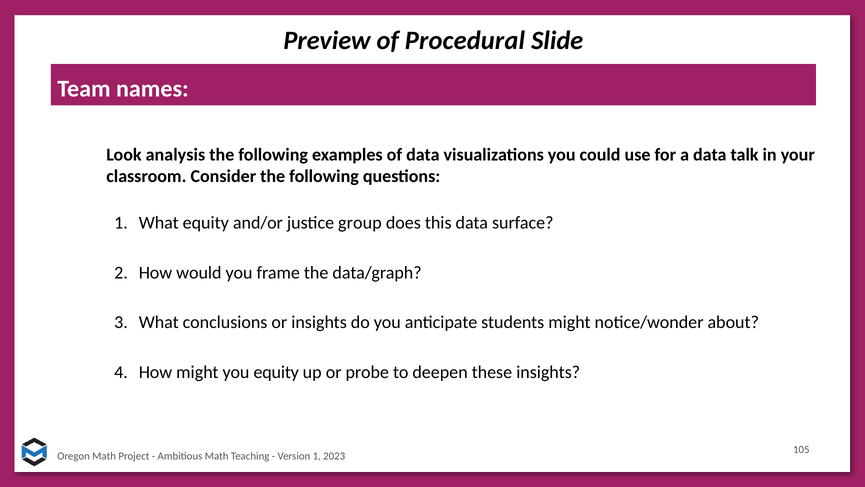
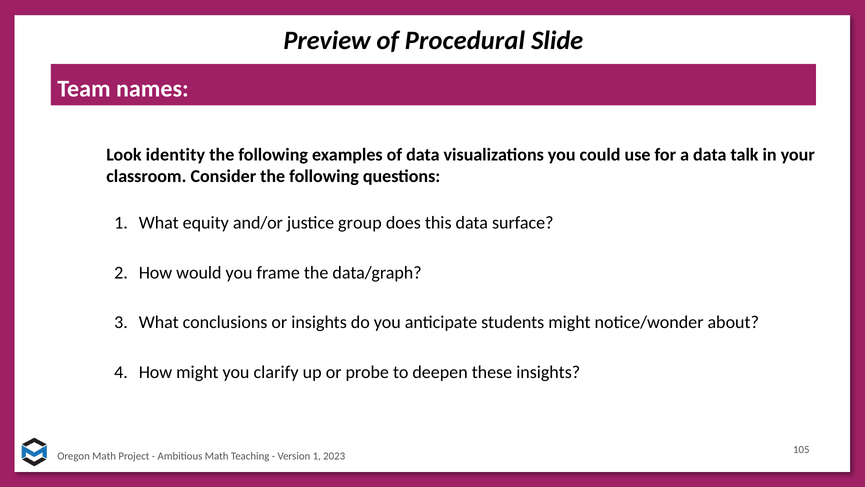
analysis: analysis -> identity
you equity: equity -> clarify
